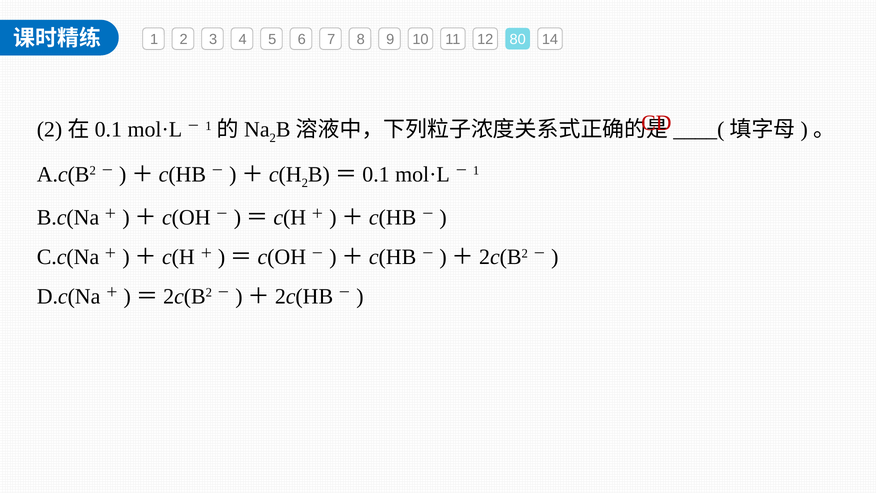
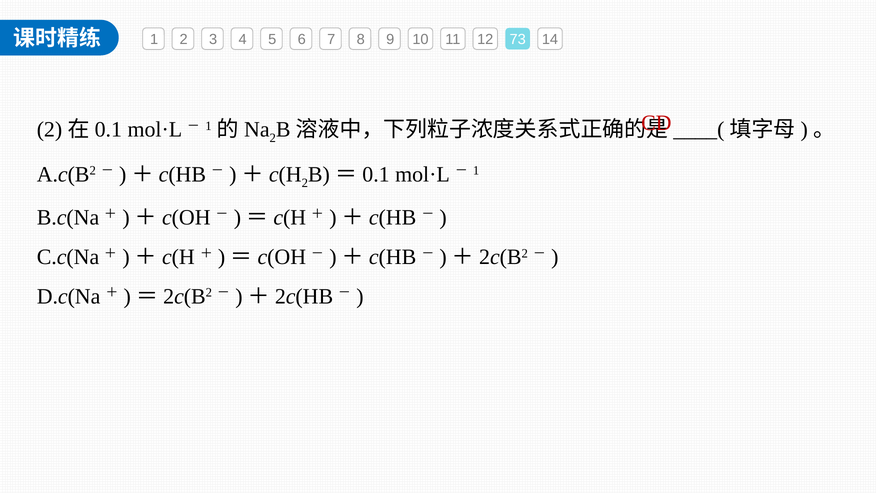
80: 80 -> 73
